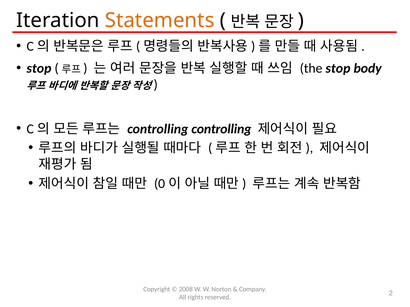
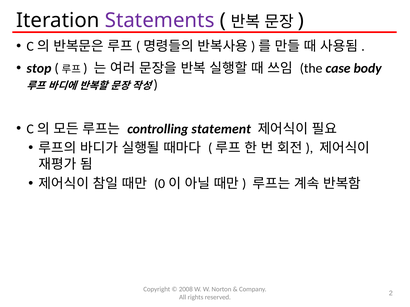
Statements colour: orange -> purple
the stop: stop -> case
controlling controlling: controlling -> statement
